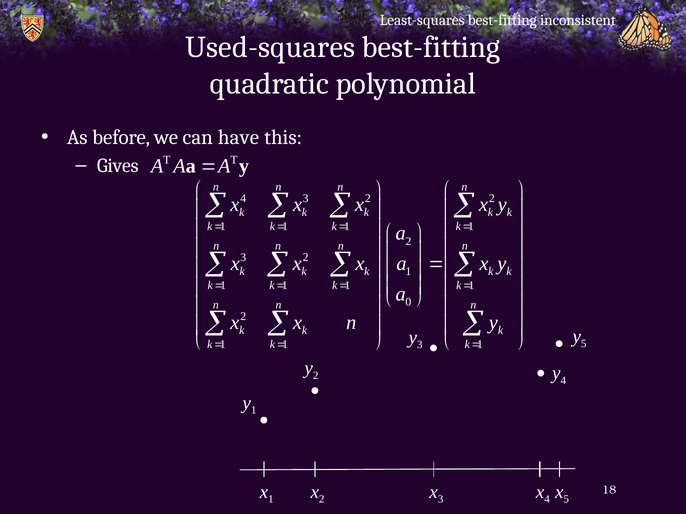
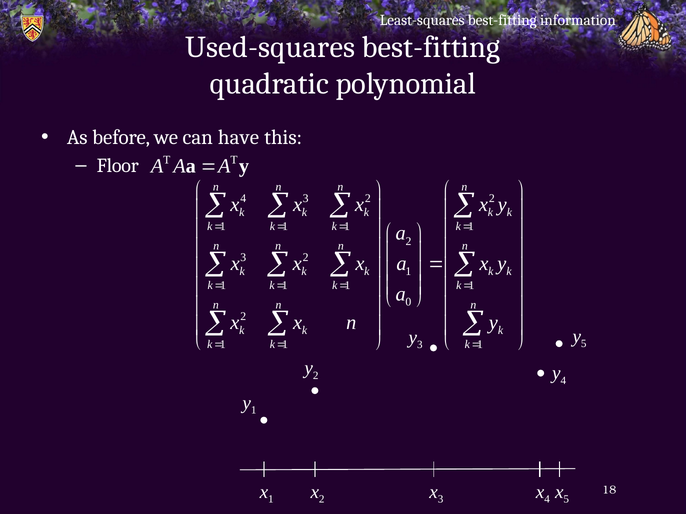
inconsistent: inconsistent -> information
Gives: Gives -> Floor
